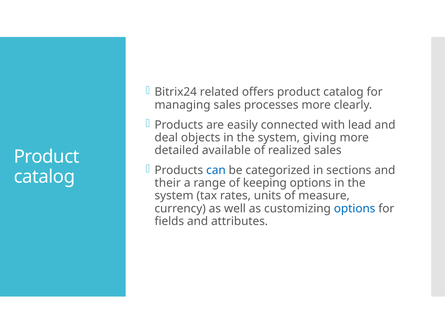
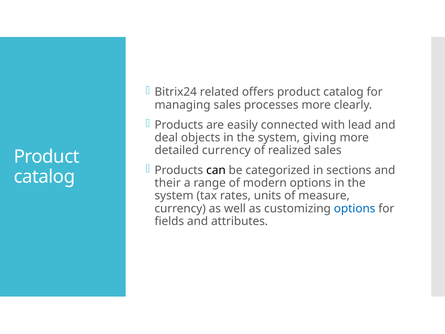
detailed available: available -> currency
can colour: blue -> black
keeping: keeping -> modern
